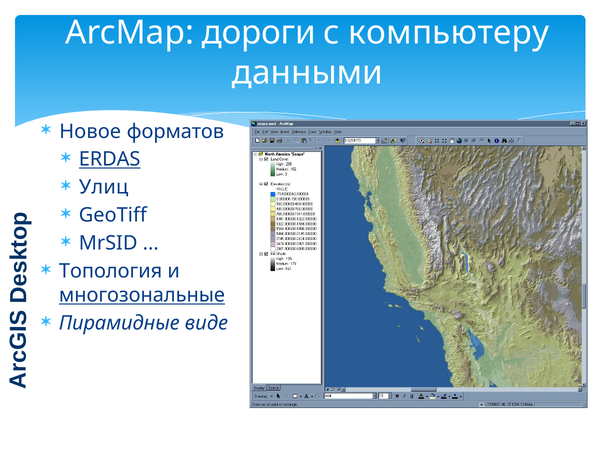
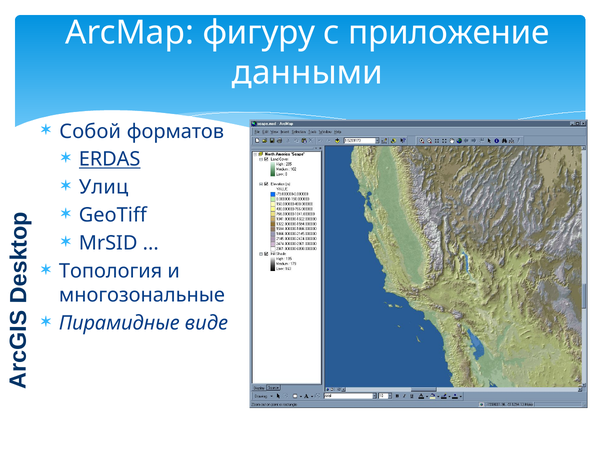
дороги: дороги -> фигуру
компьютеру: компьютеру -> приложение
Новое: Новое -> Собой
многозональные underline: present -> none
